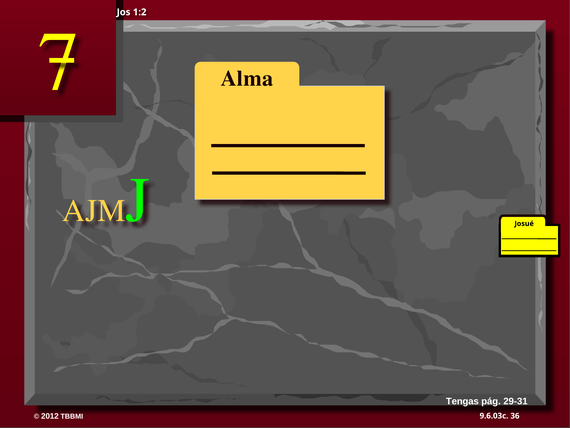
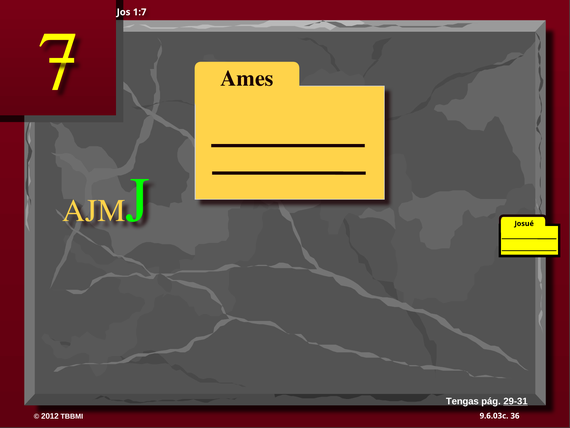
1:2: 1:2 -> 1:7
Alma: Alma -> Ames
29-31 underline: none -> present
